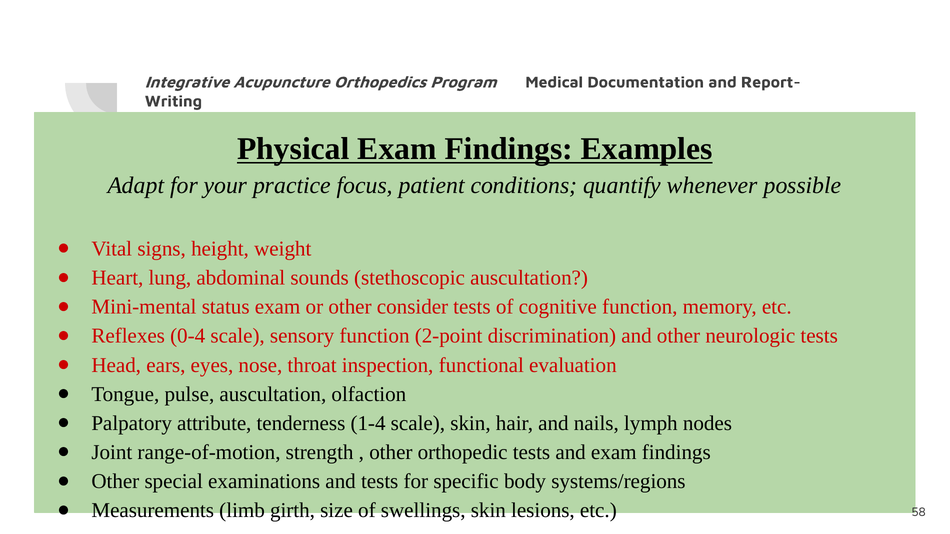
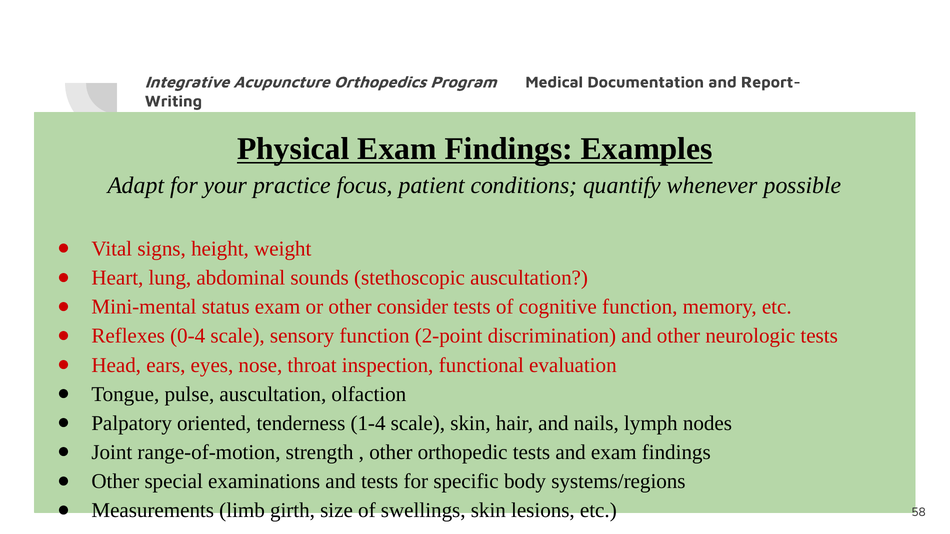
attribute: attribute -> oriented
